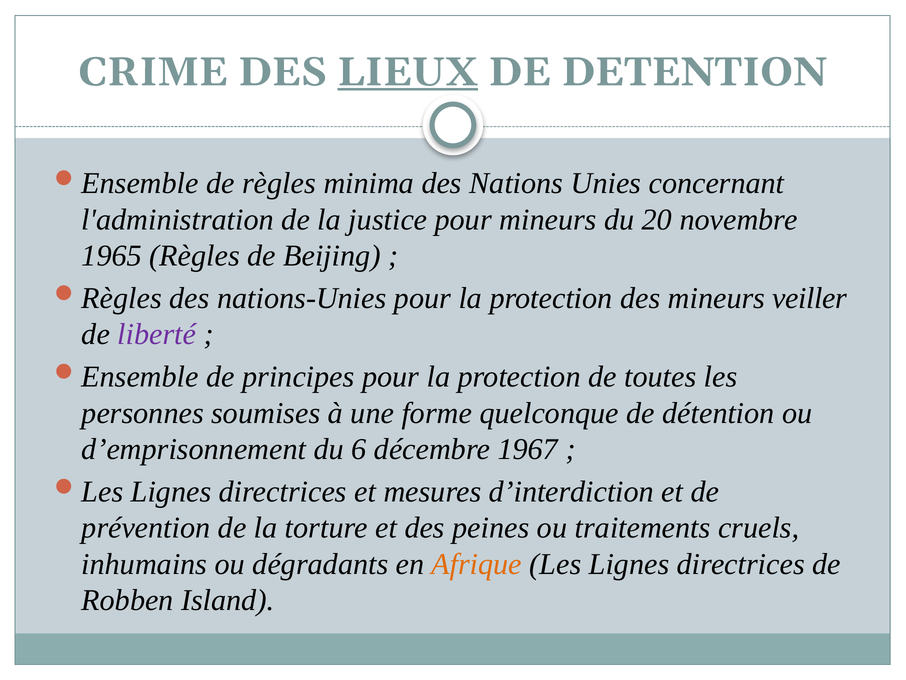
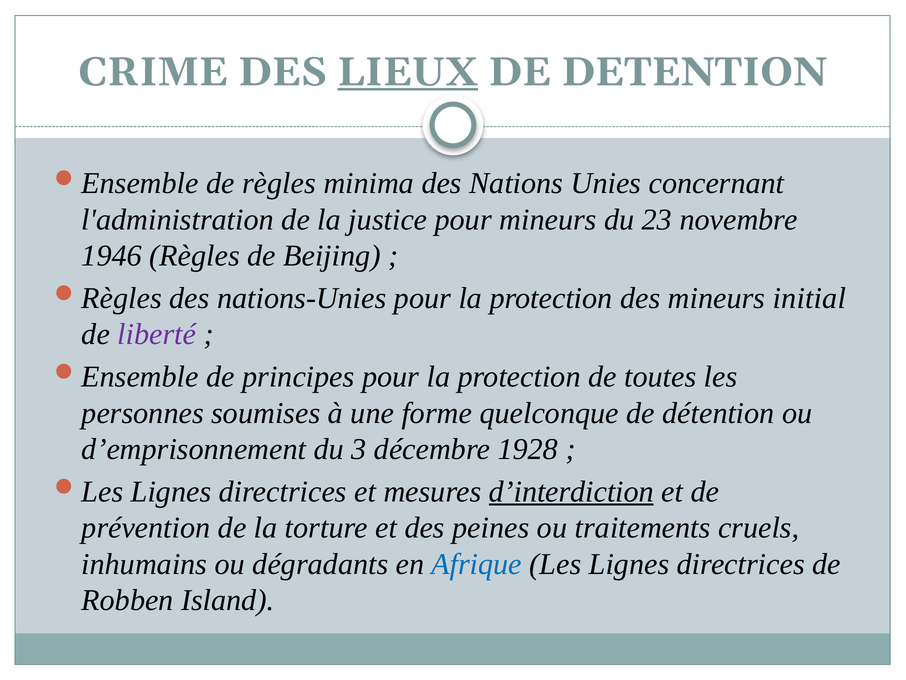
20: 20 -> 23
1965: 1965 -> 1946
veiller: veiller -> initial
6: 6 -> 3
1967: 1967 -> 1928
d’interdiction underline: none -> present
Afrique colour: orange -> blue
